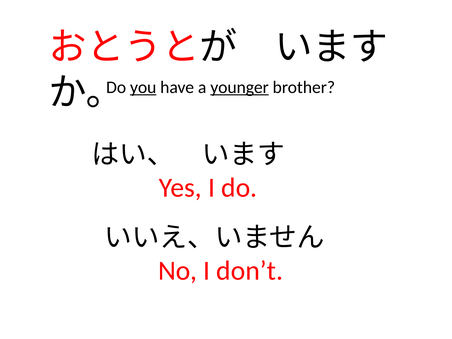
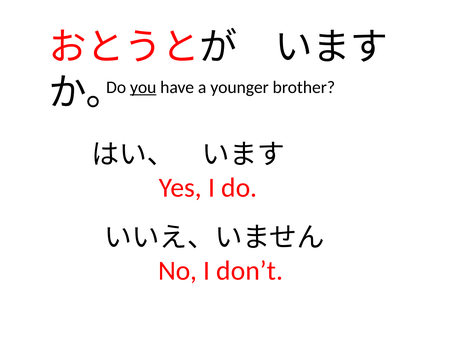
younger underline: present -> none
